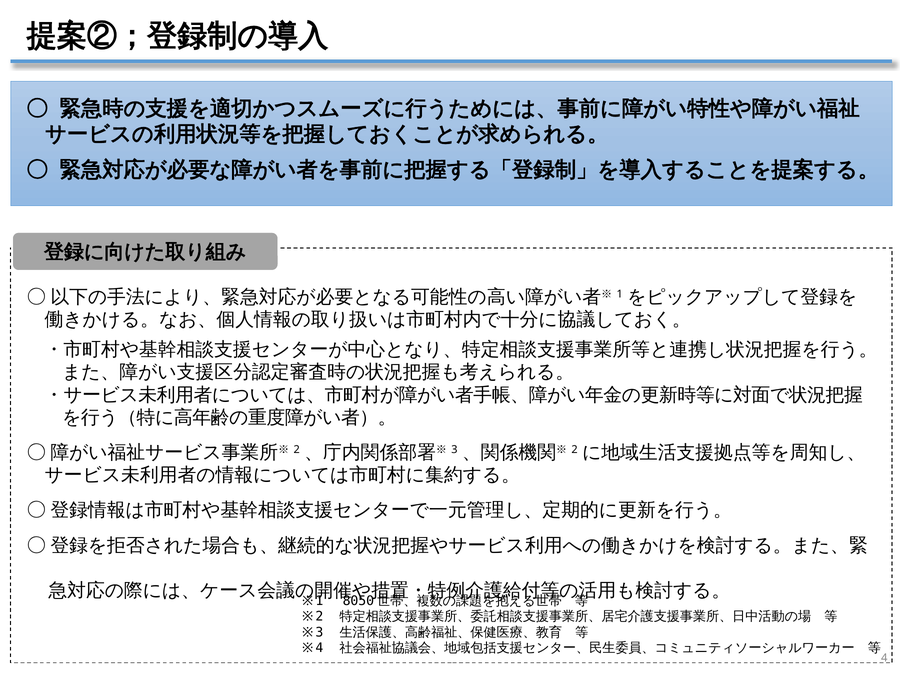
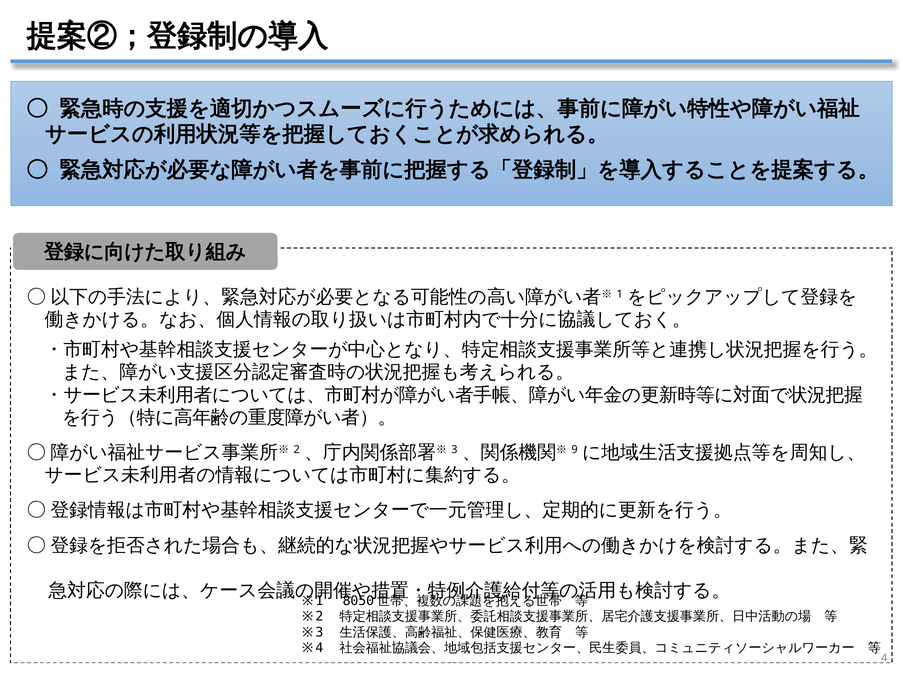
2 at (575, 450): 2 -> 9
